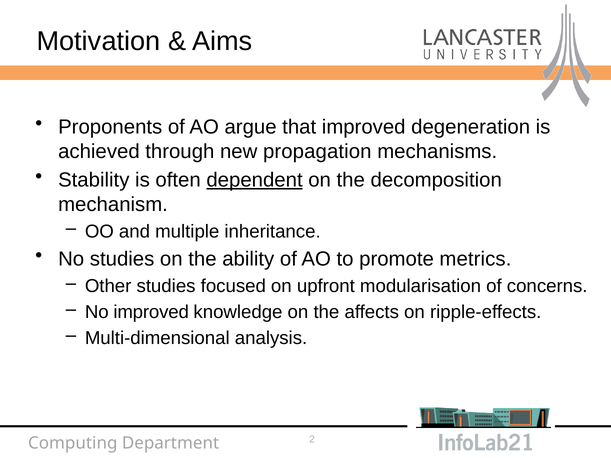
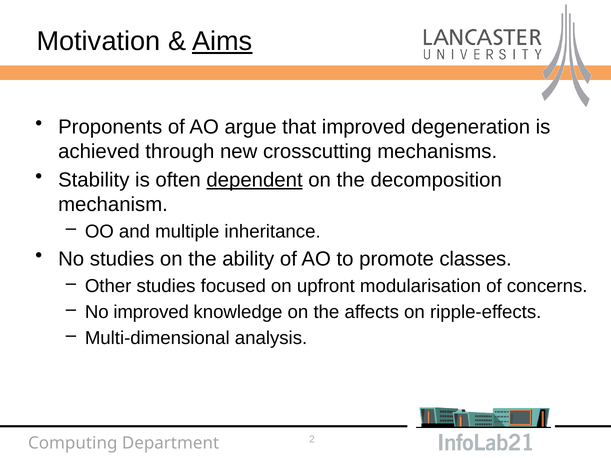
Aims underline: none -> present
propagation: propagation -> crosscutting
metrics: metrics -> classes
